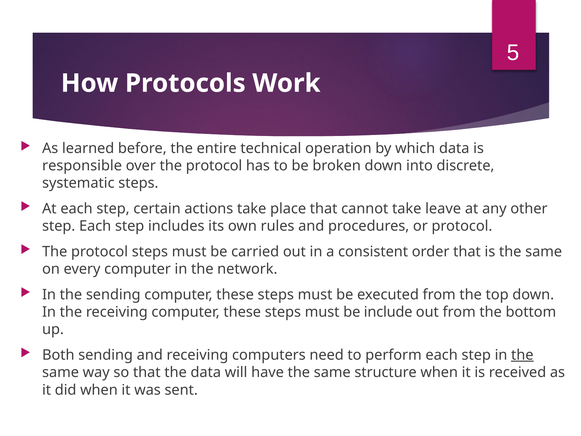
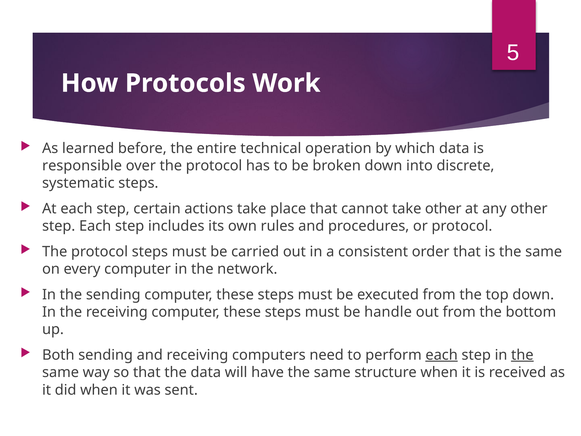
take leave: leave -> other
include: include -> handle
each at (442, 355) underline: none -> present
